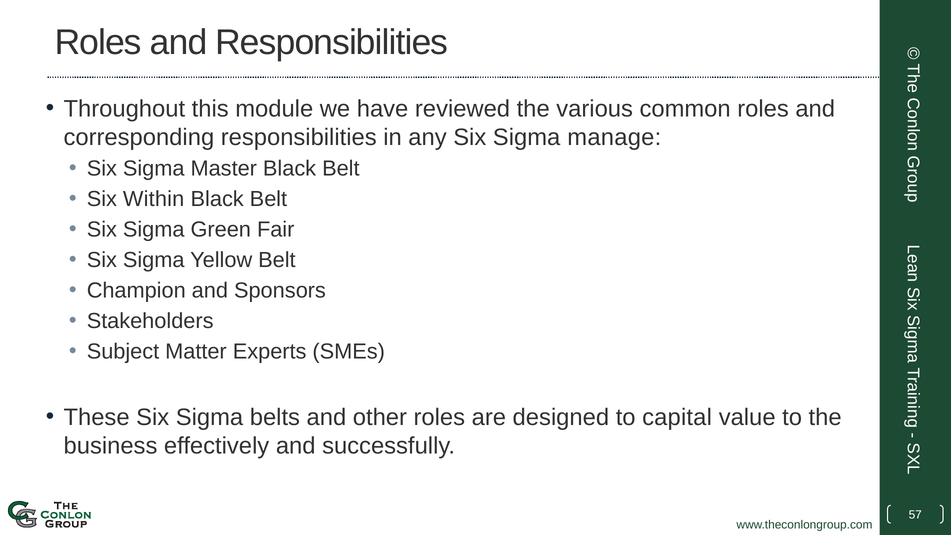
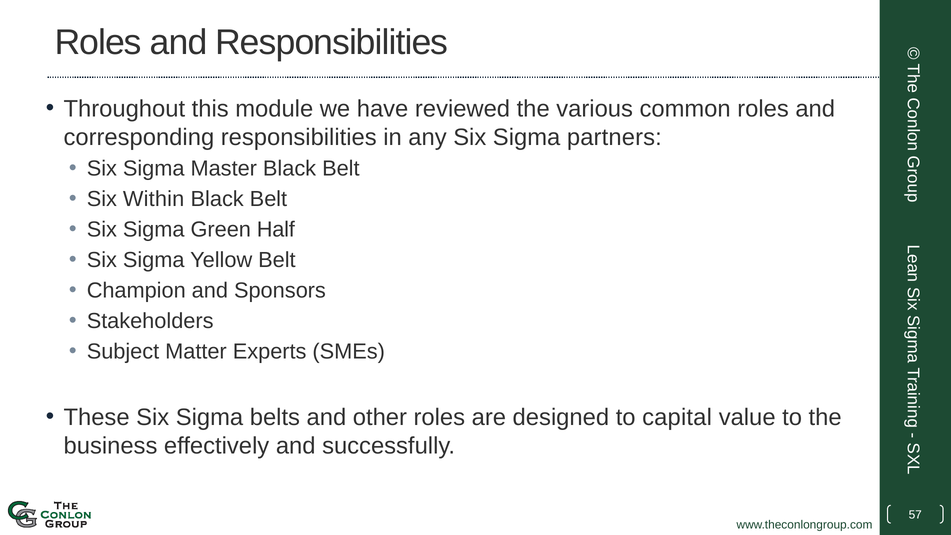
manage: manage -> partners
Fair: Fair -> Half
